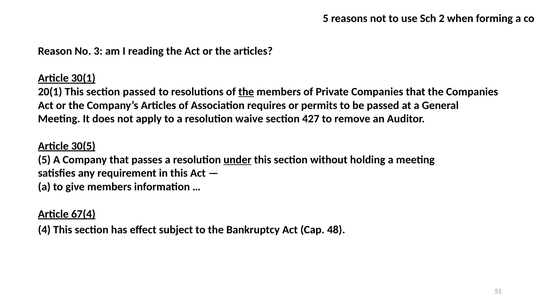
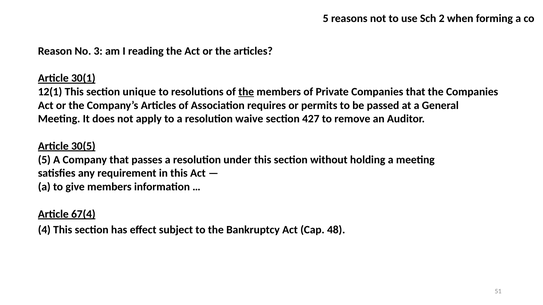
20(1: 20(1 -> 12(1
section passed: passed -> unique
under underline: present -> none
